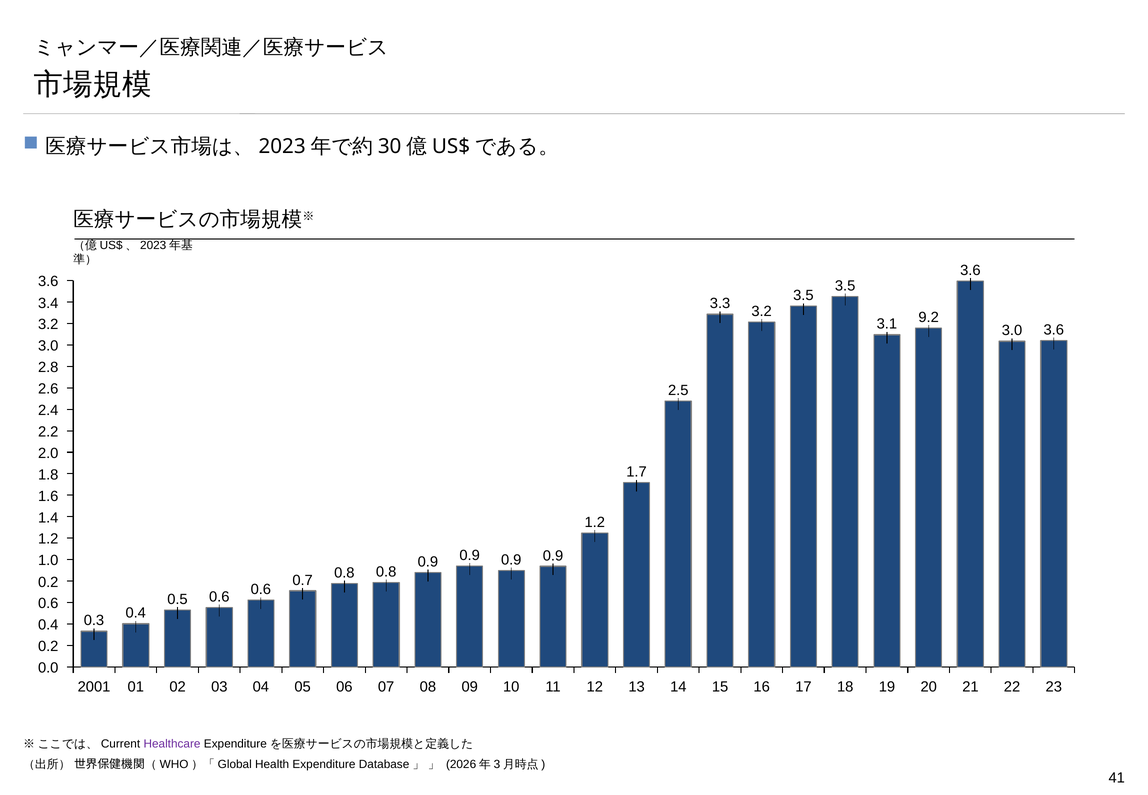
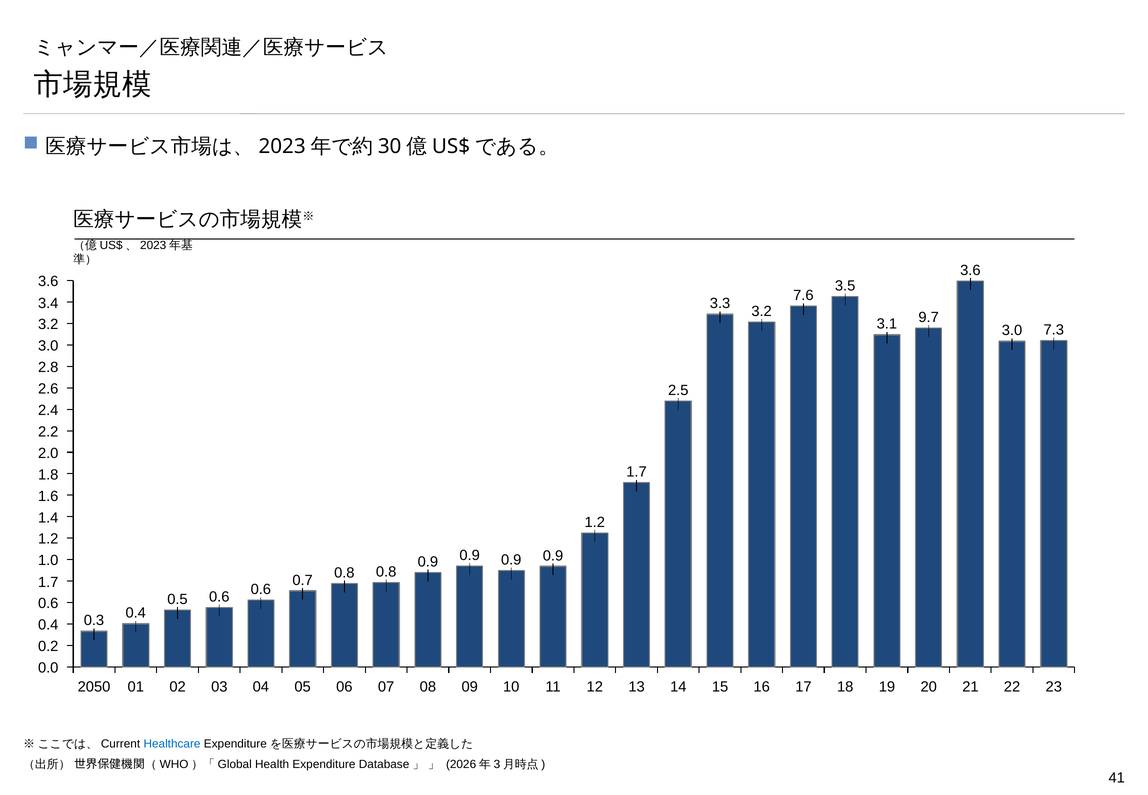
3.5 at (803, 295): 3.5 -> 7.6
9.2: 9.2 -> 9.7
3.0 3.6: 3.6 -> 7.3
0.2 at (48, 582): 0.2 -> 1.7
2001: 2001 -> 2050
Healthcare colour: purple -> blue
